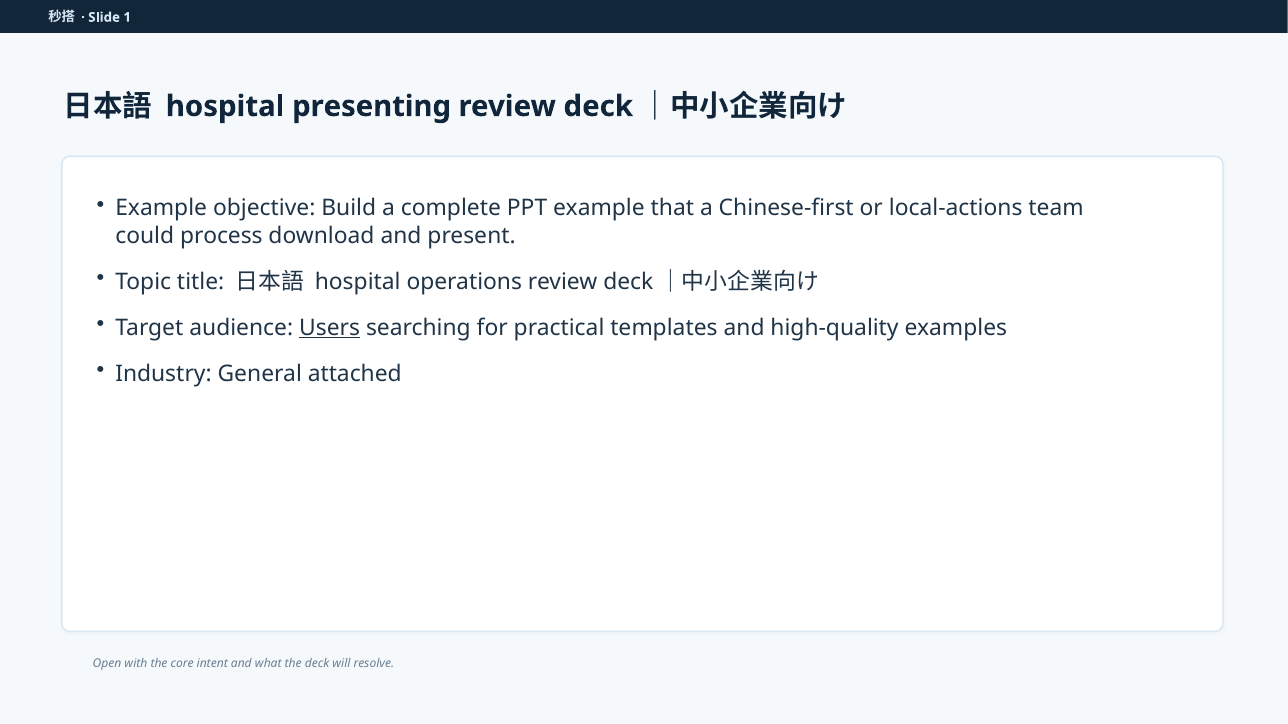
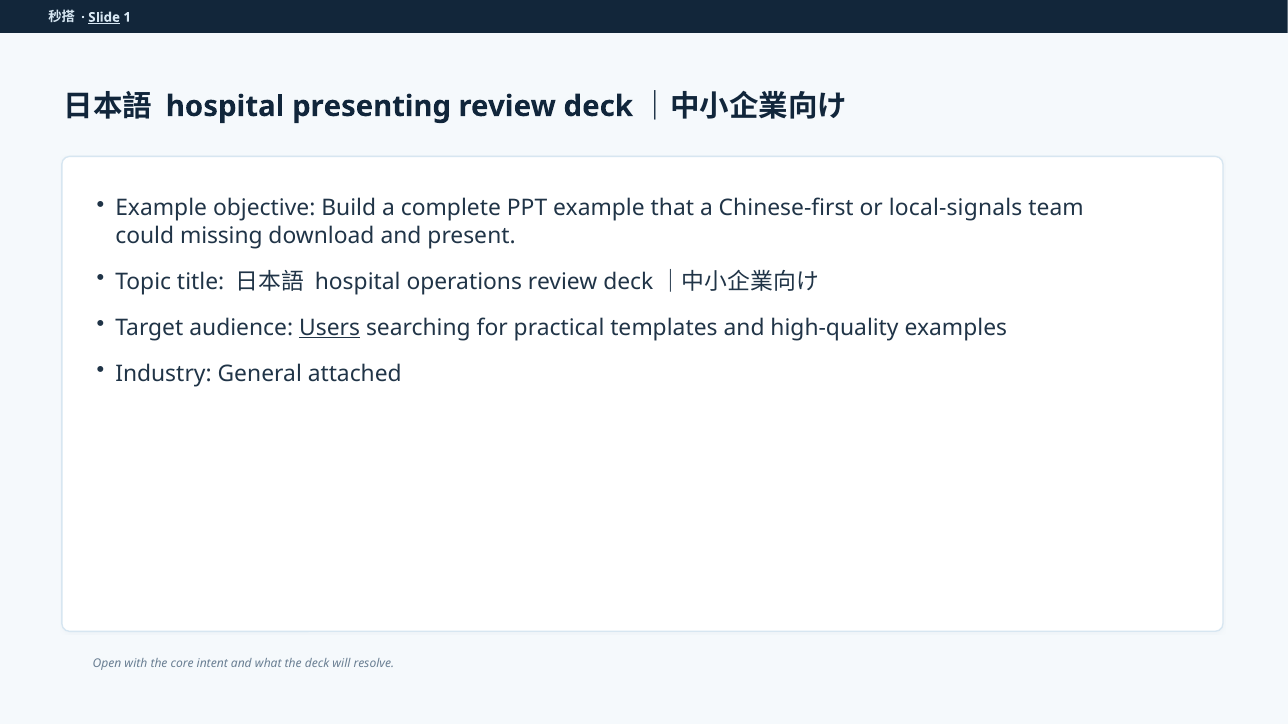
Slide underline: none -> present
local-actions: local-actions -> local-signals
process: process -> missing
